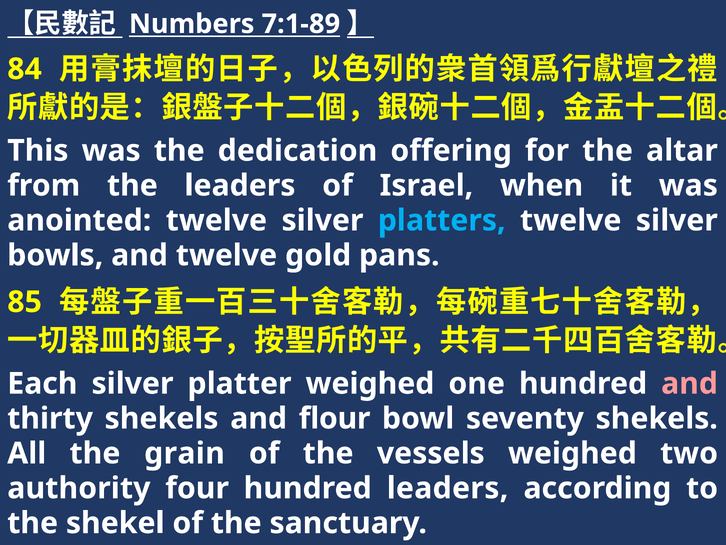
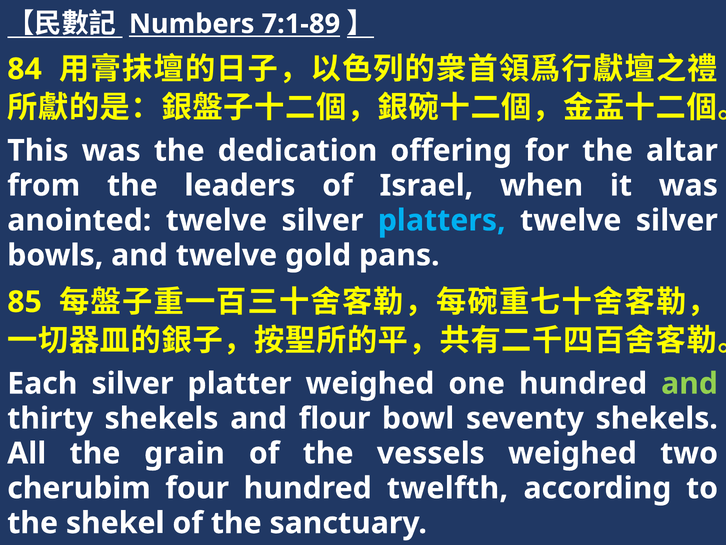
and at (690, 383) colour: pink -> light green
authority: authority -> cherubim
hundred leaders: leaders -> twelfth
